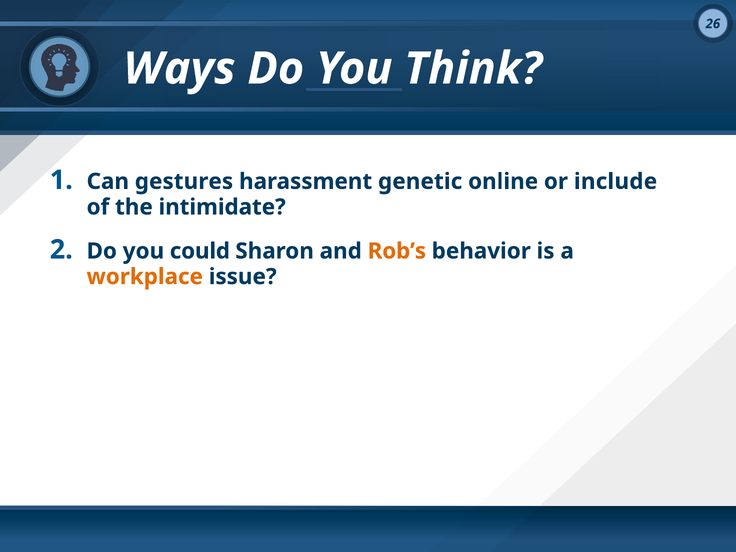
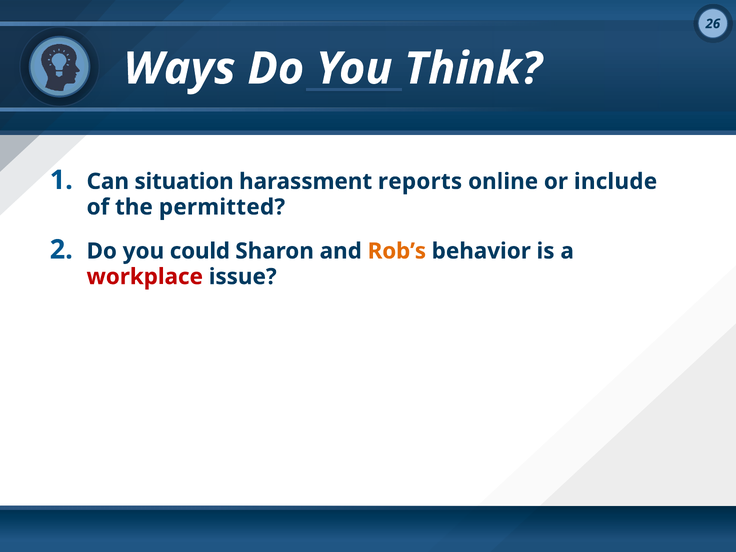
gestures: gestures -> situation
genetic: genetic -> reports
intimidate: intimidate -> permitted
workplace colour: orange -> red
